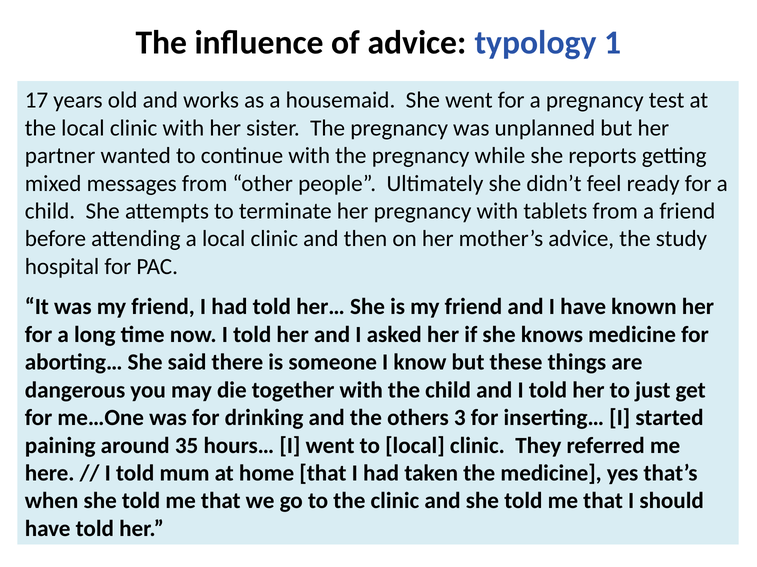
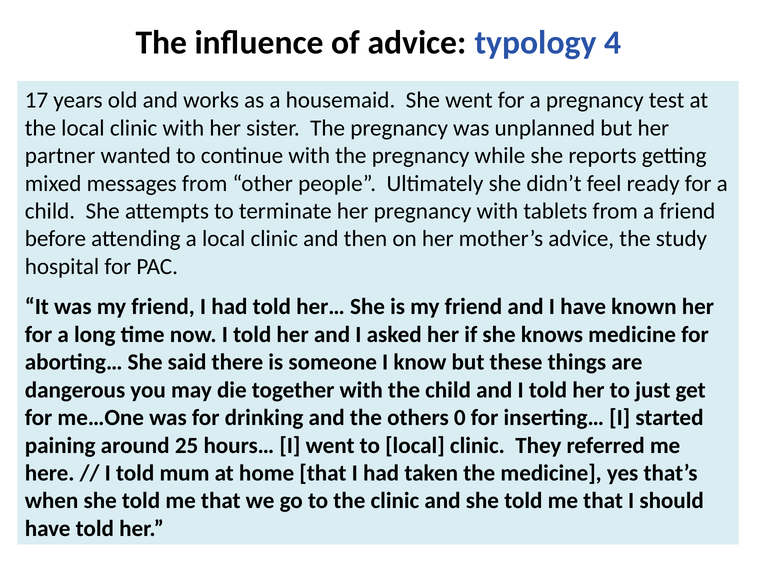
1: 1 -> 4
3: 3 -> 0
35: 35 -> 25
